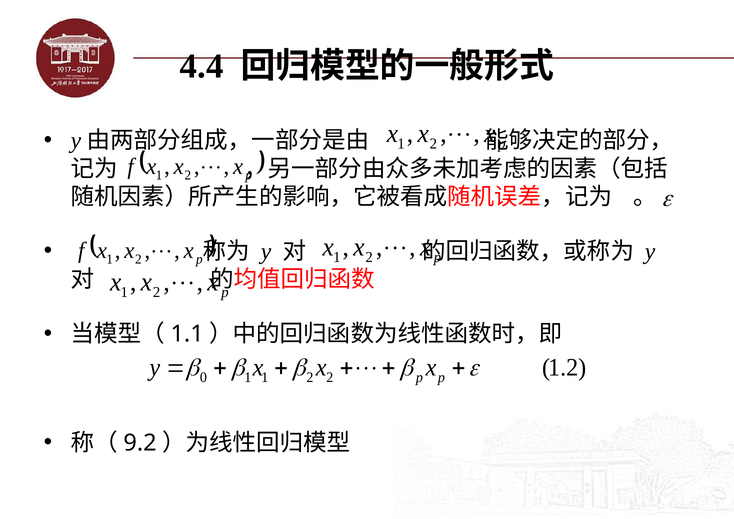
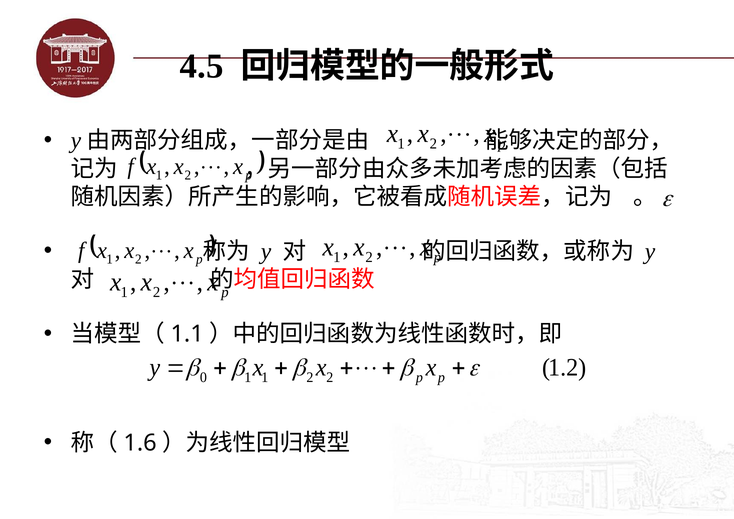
4.4: 4.4 -> 4.5
9.2: 9.2 -> 1.6
